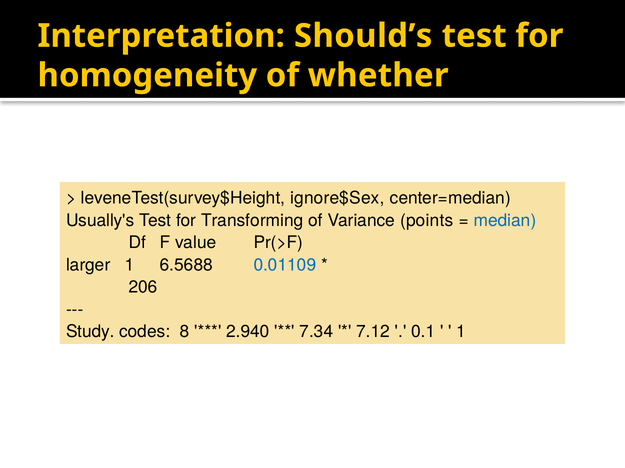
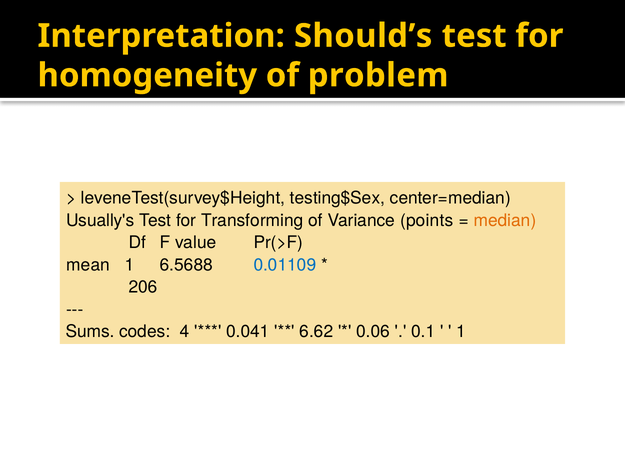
whether: whether -> problem
ignore$Sex: ignore$Sex -> testing$Sex
median colour: blue -> orange
larger: larger -> mean
Study: Study -> Sums
8: 8 -> 4
2.940: 2.940 -> 0.041
7.34: 7.34 -> 6.62
7.12: 7.12 -> 0.06
